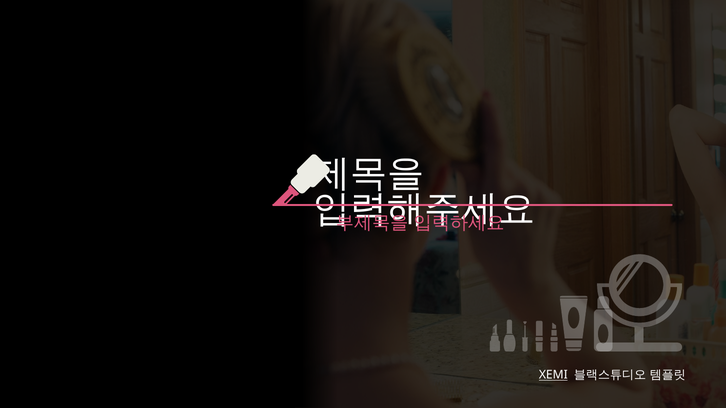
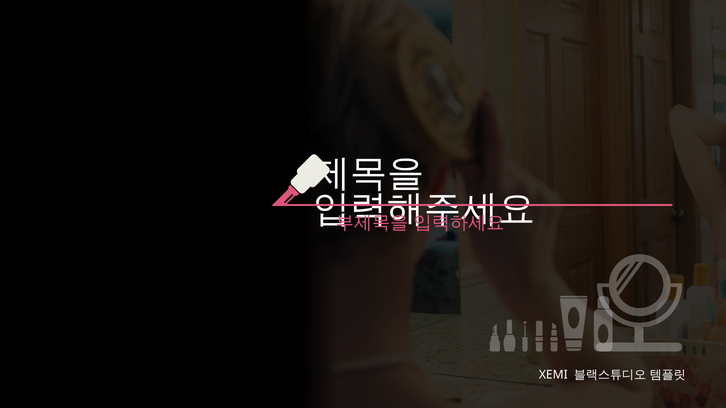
XEMI underline: present -> none
